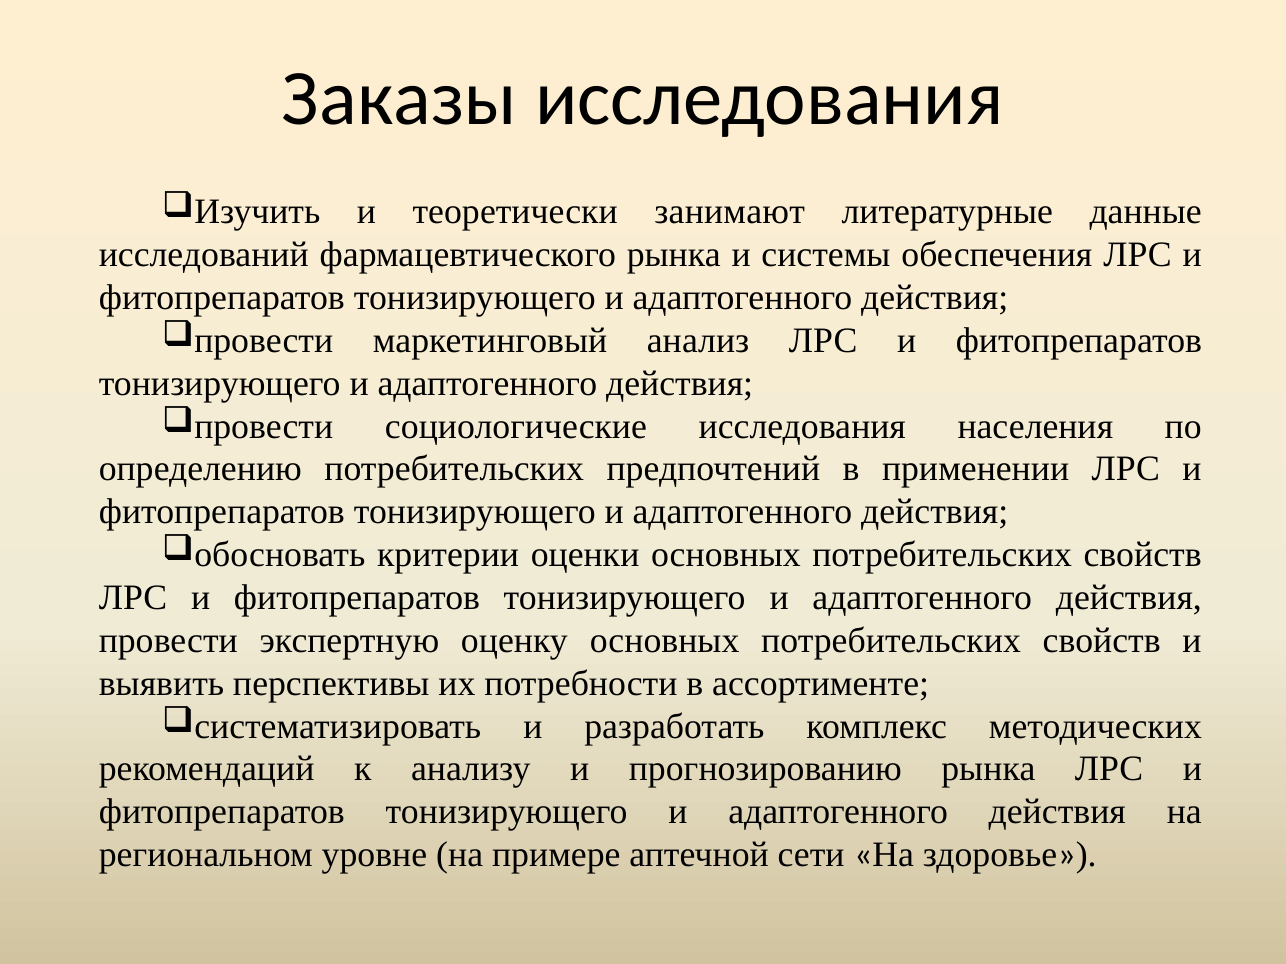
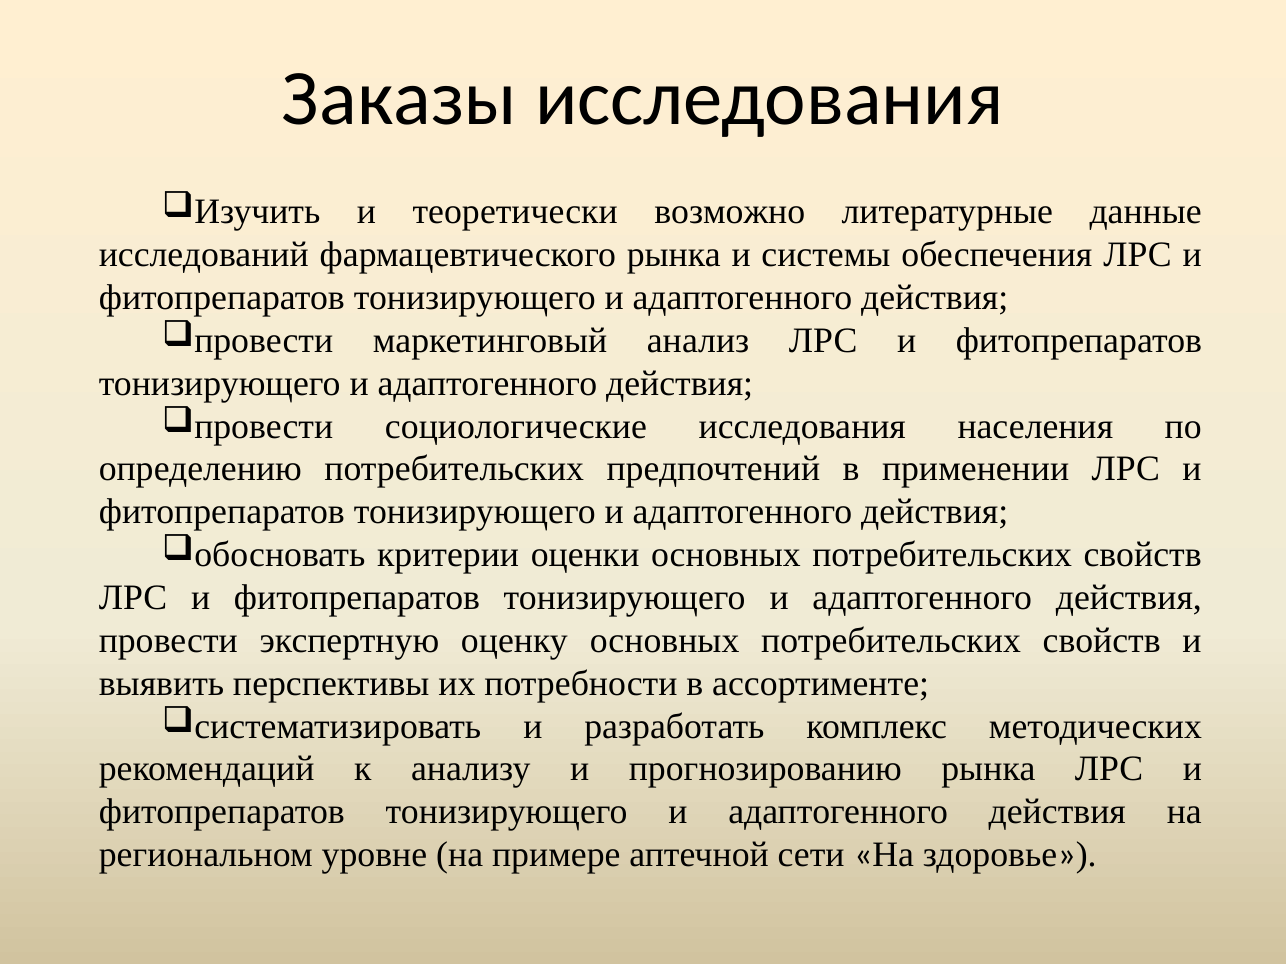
занимают: занимают -> возможно
